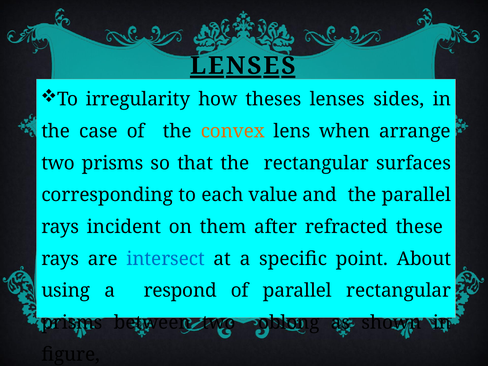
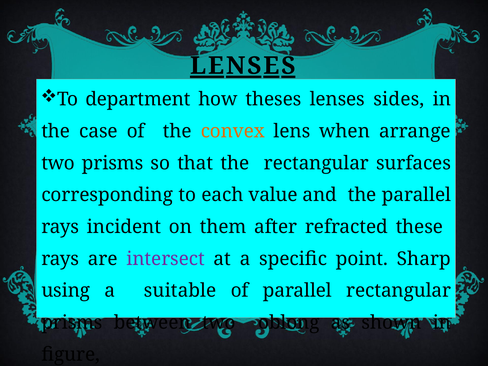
irregularity: irregularity -> department
intersect colour: blue -> purple
About: About -> Sharp
respond: respond -> suitable
